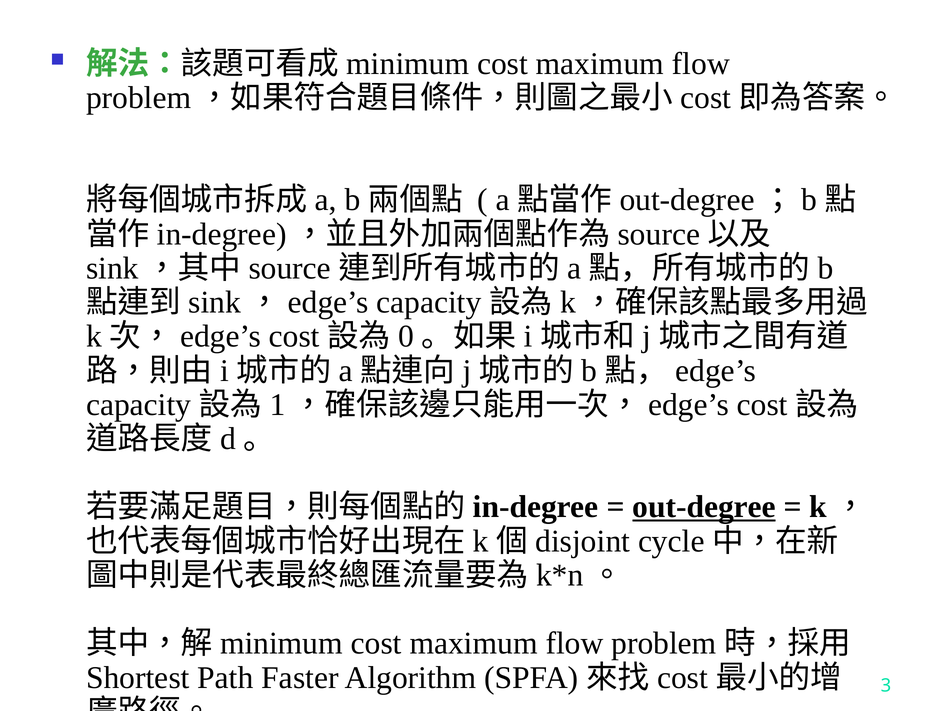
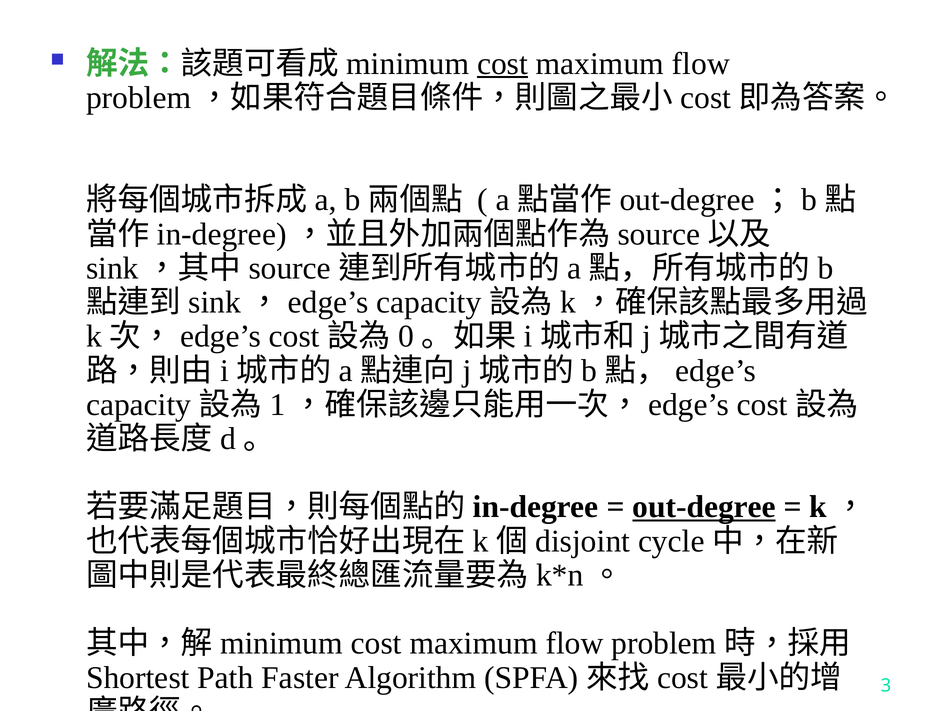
cost at (503, 64) underline: none -> present
